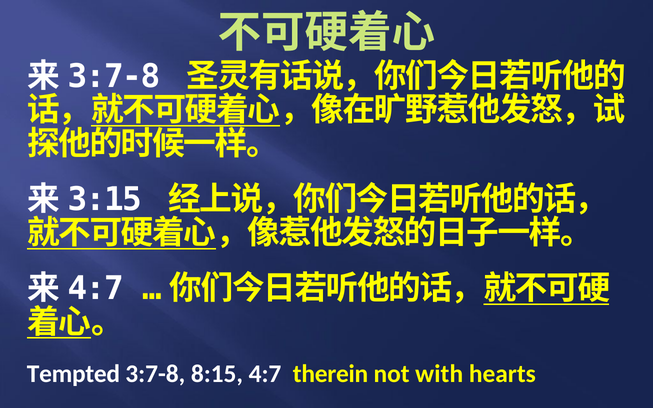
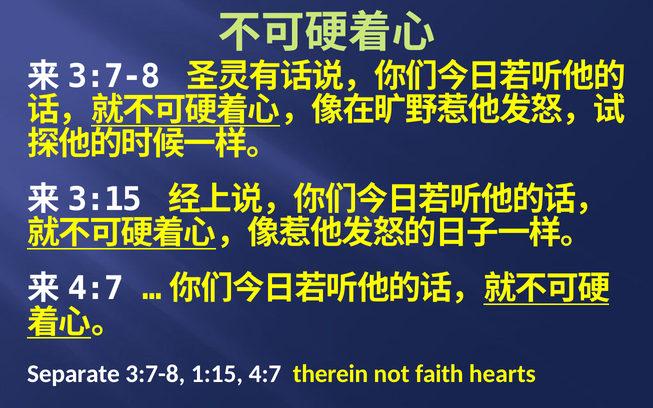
Tempted: Tempted -> Separate
8:15: 8:15 -> 1:15
with: with -> faith
